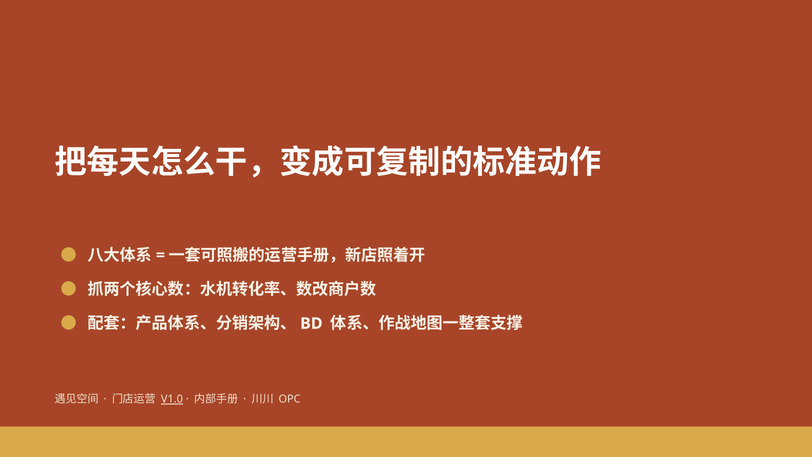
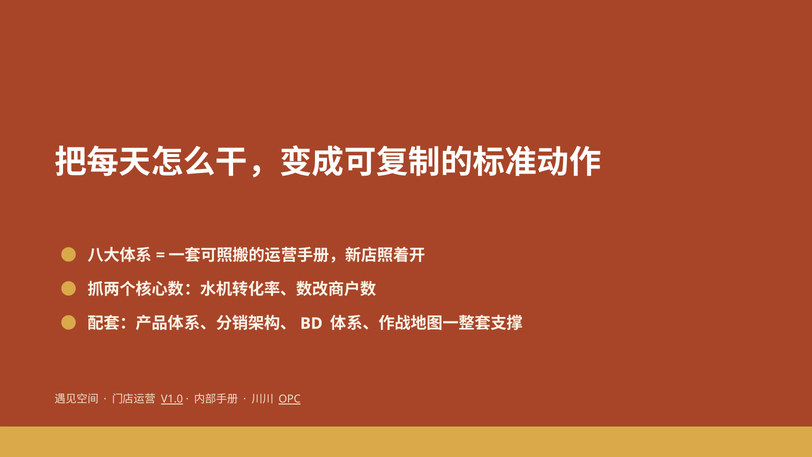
OPC underline: none -> present
